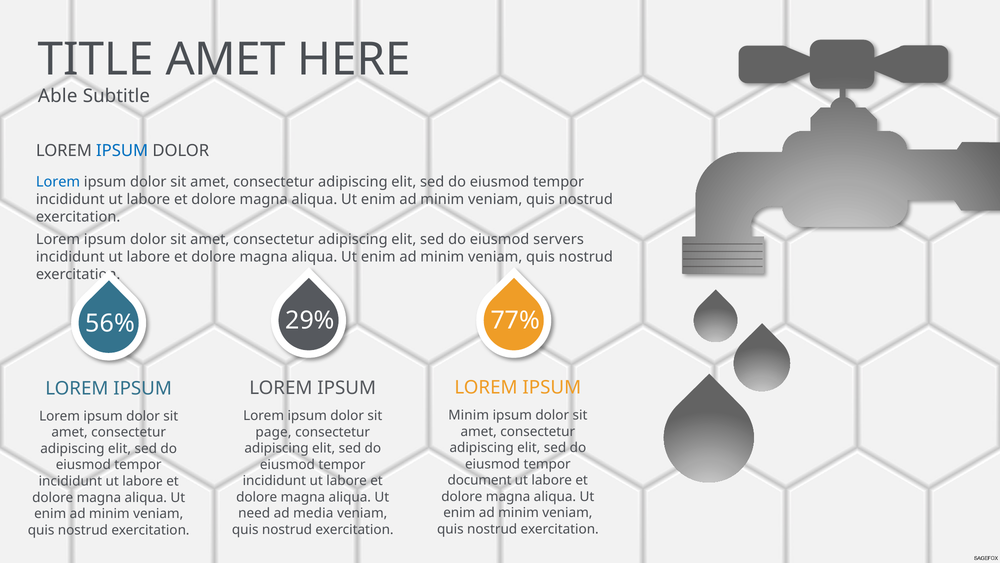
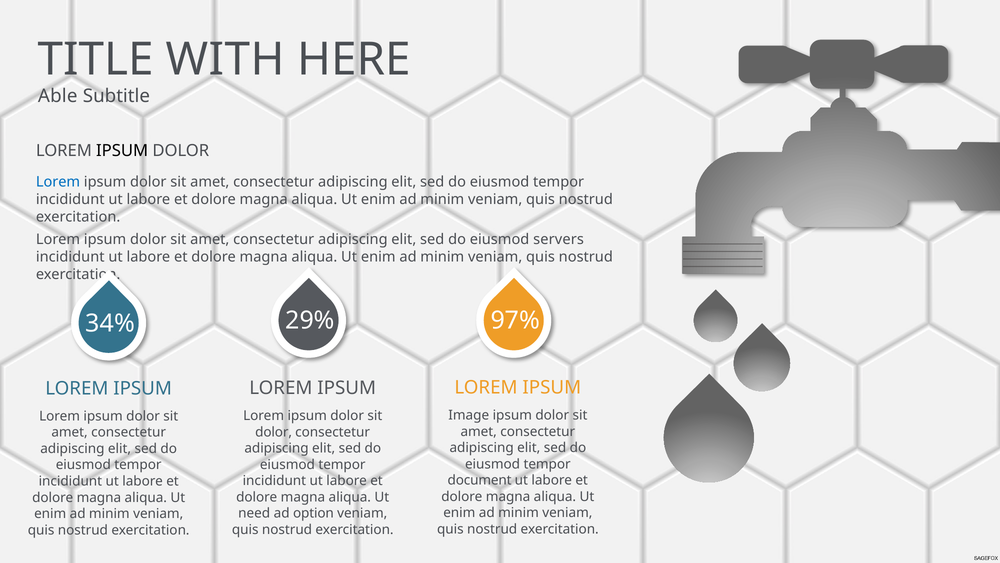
TITLE AMET: AMET -> WITH
IPSUM at (122, 151) colour: blue -> black
56%: 56% -> 34%
77%: 77% -> 97%
Minim at (469, 415): Minim -> Image
page at (273, 432): page -> dolor
media: media -> option
